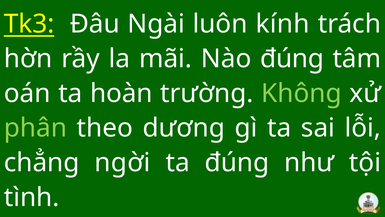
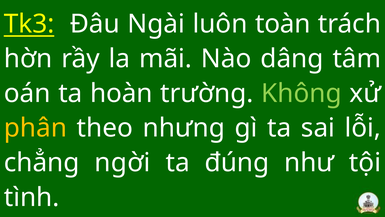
kính: kính -> toàn
Nào đúng: đúng -> dâng
phân colour: light green -> yellow
dương: dương -> nhưng
